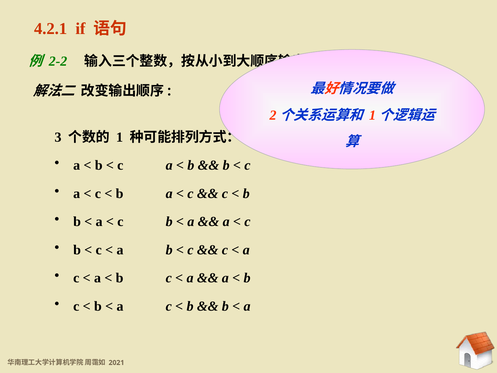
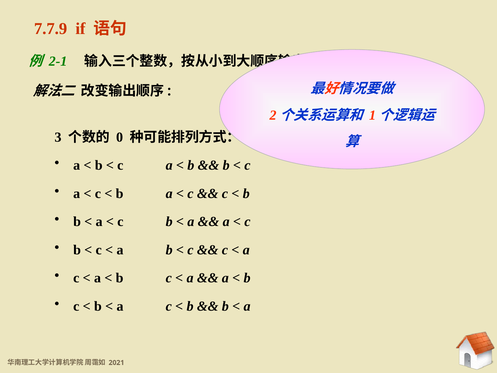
4.2.1: 4.2.1 -> 7.7.9
2-2: 2-2 -> 2-1
1: 1 -> 0
